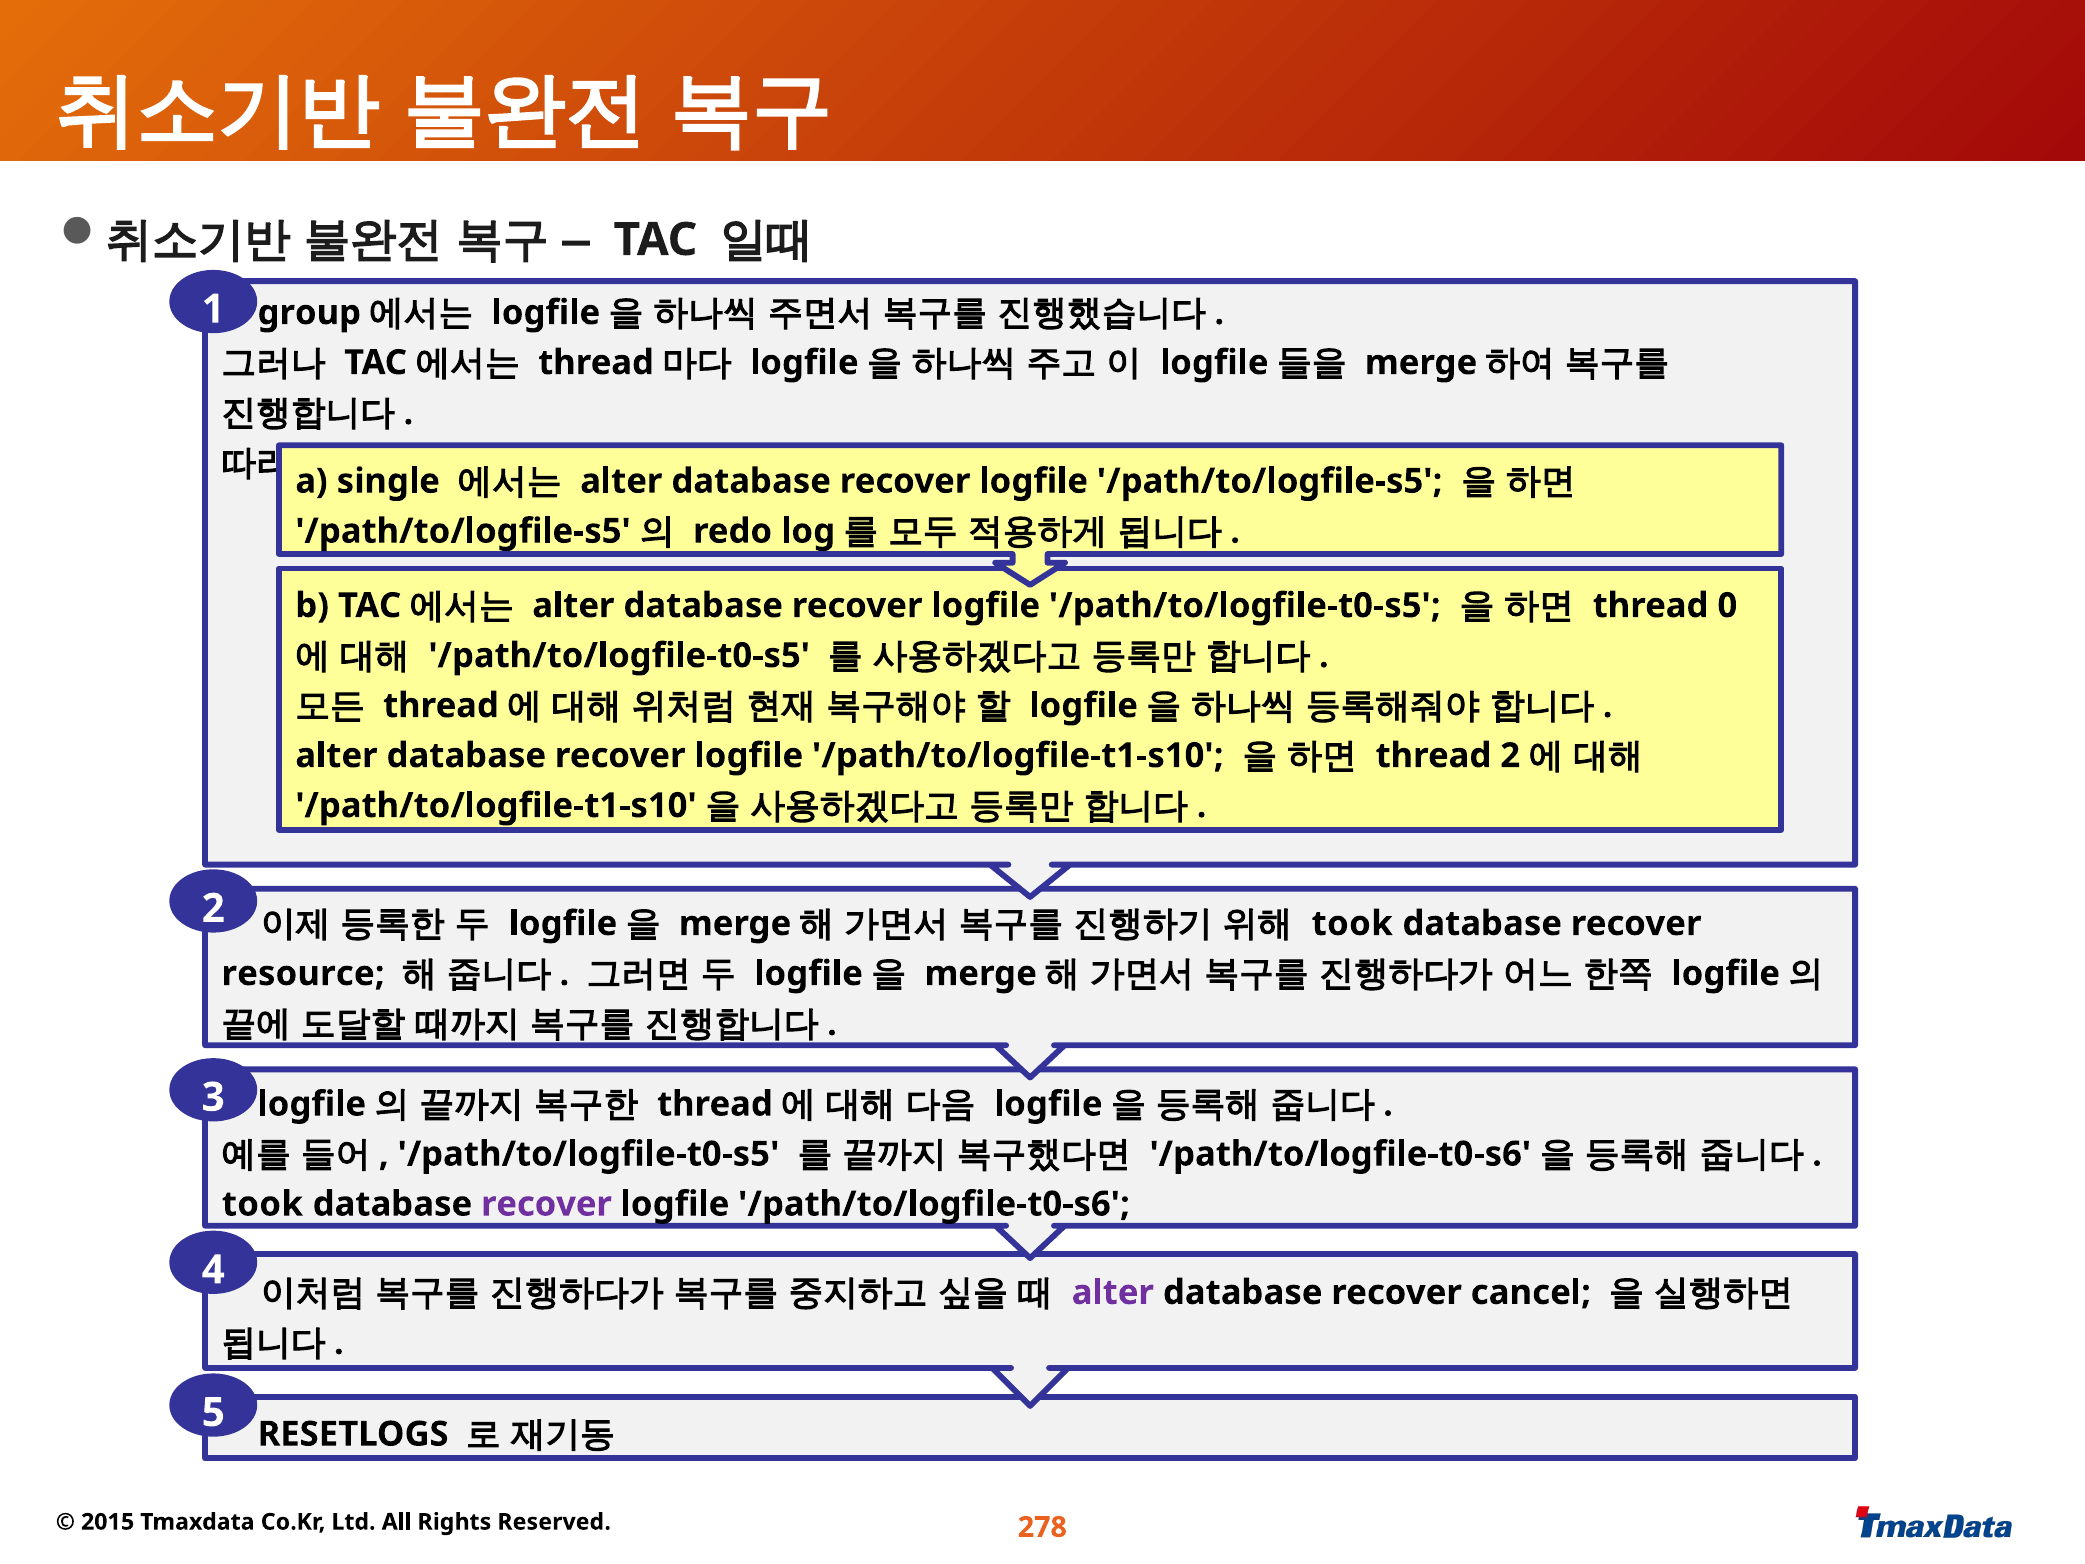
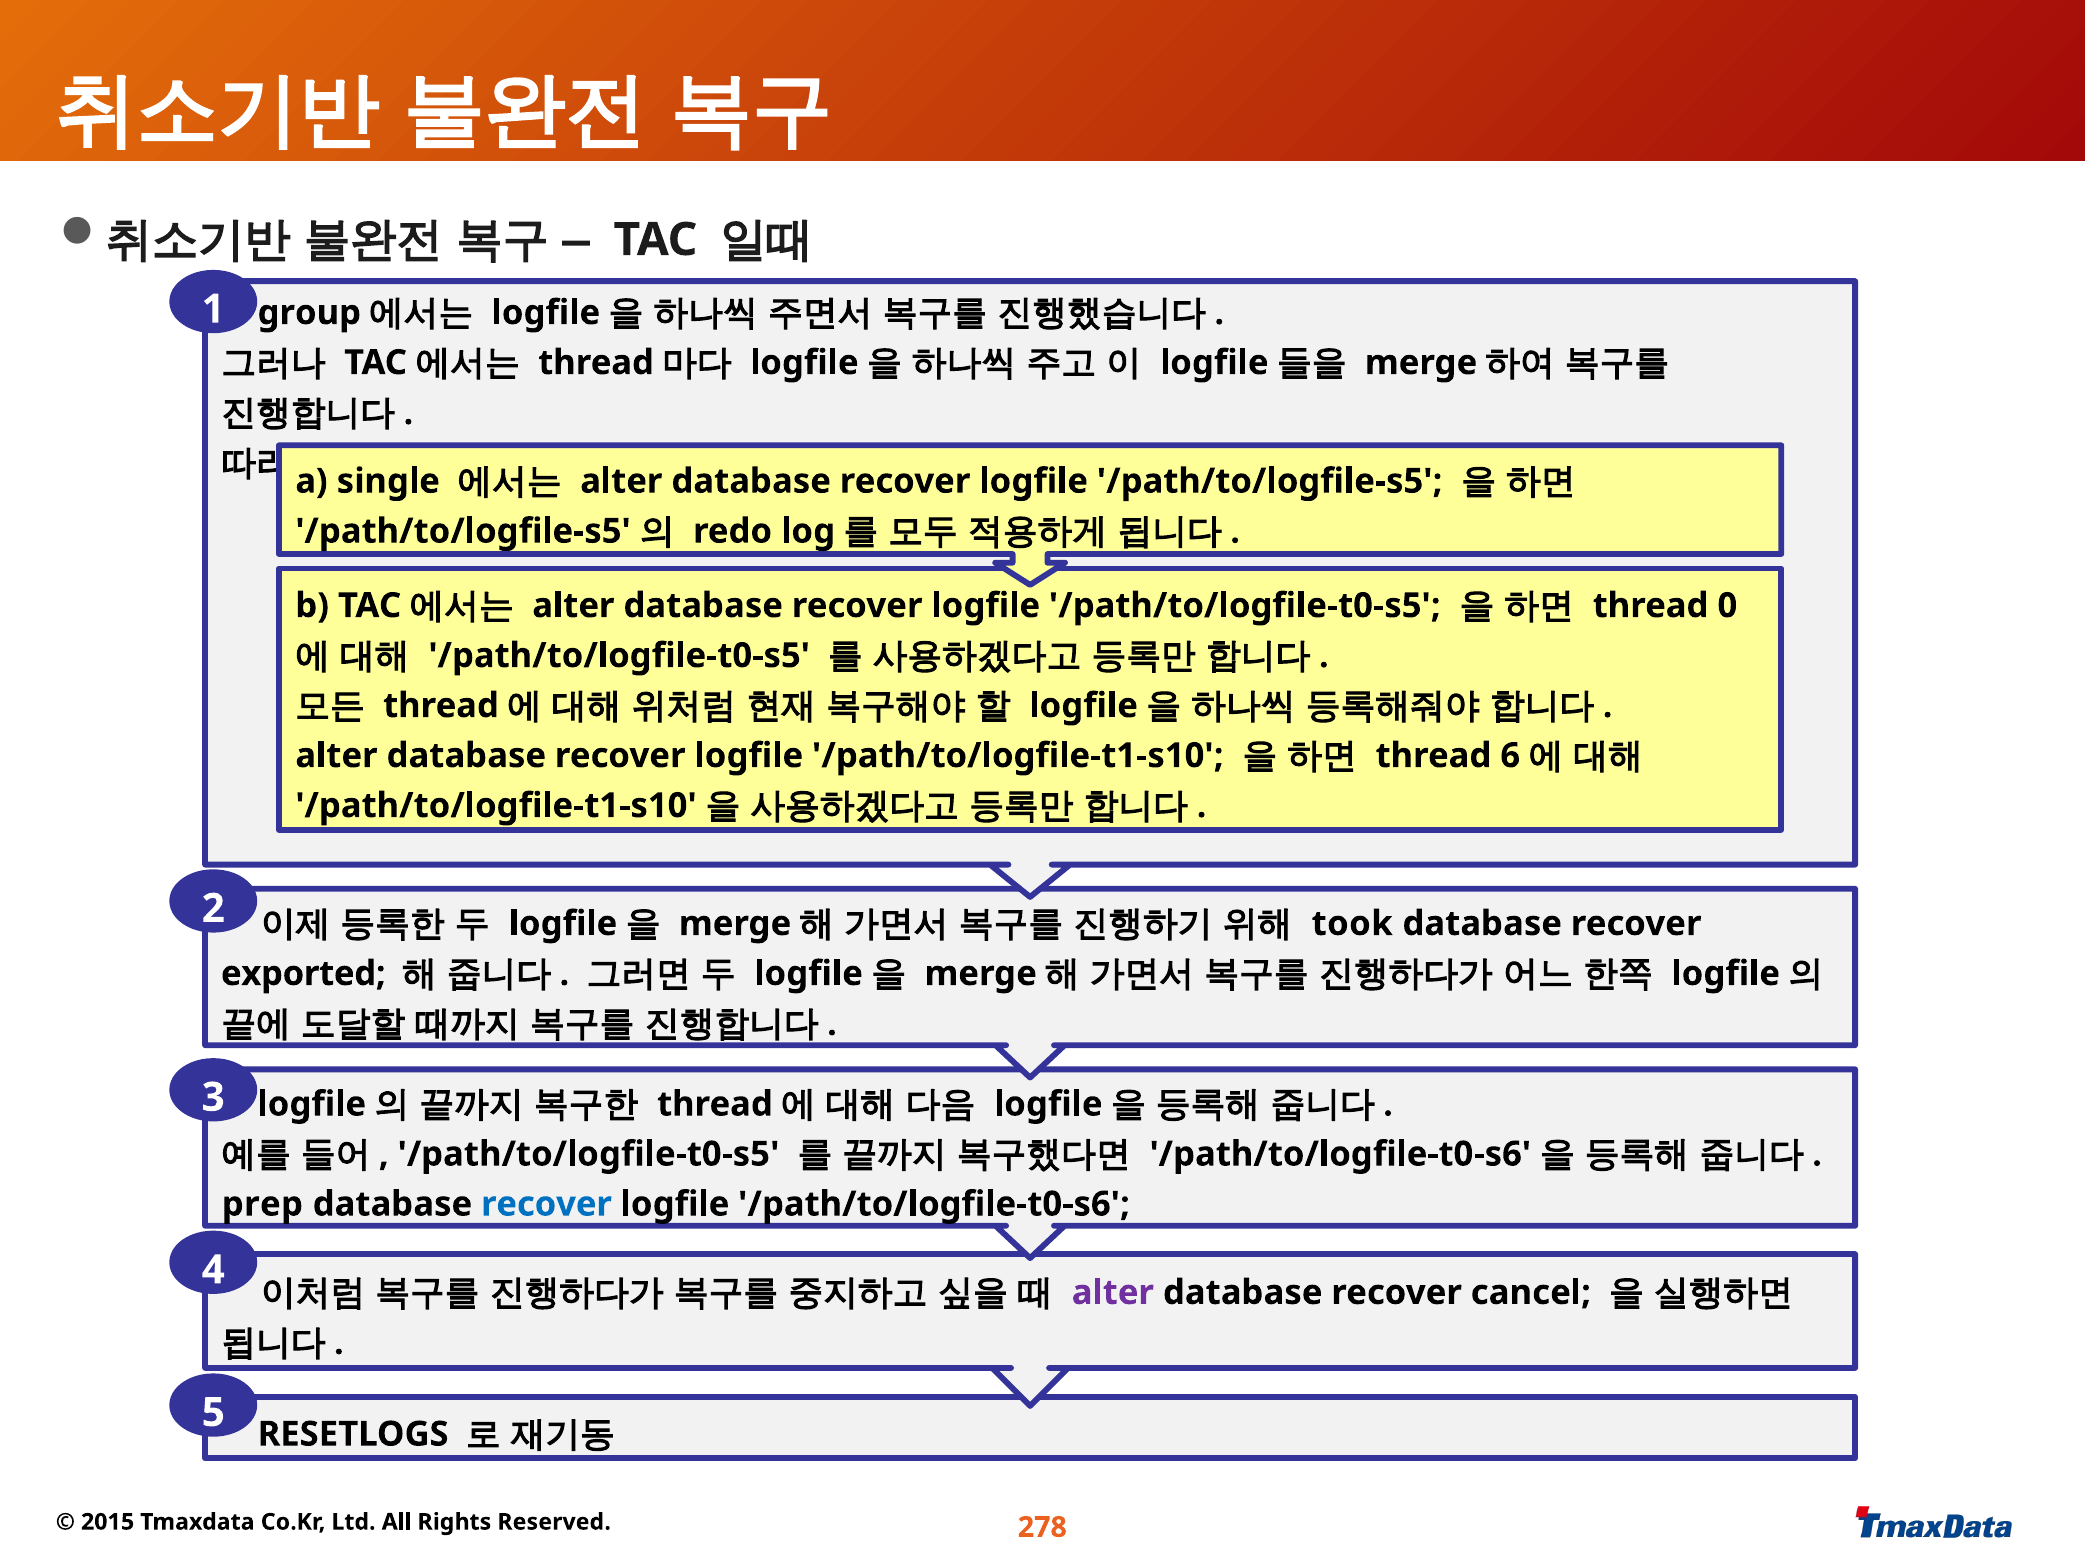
thread 2: 2 -> 6
resource: resource -> exported
took at (262, 1204): took -> prep
recover at (546, 1204) colour: purple -> blue
